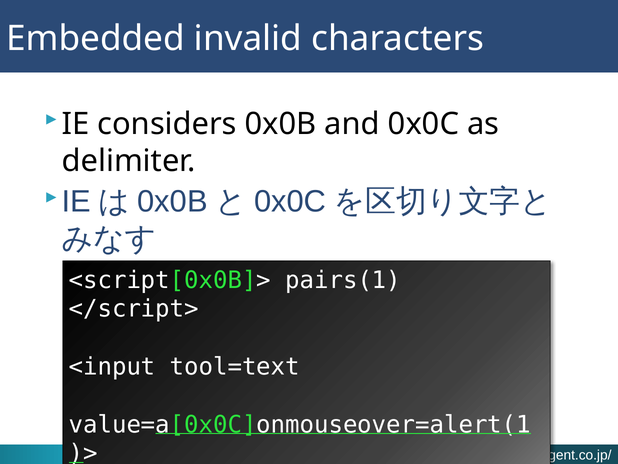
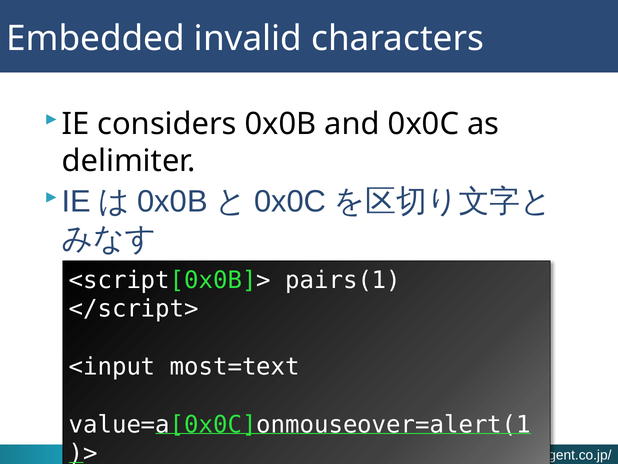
tool=text: tool=text -> most=text
